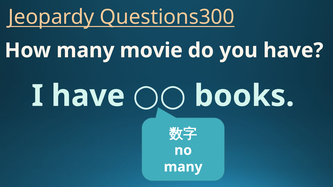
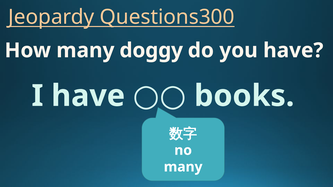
movie: movie -> doggy
